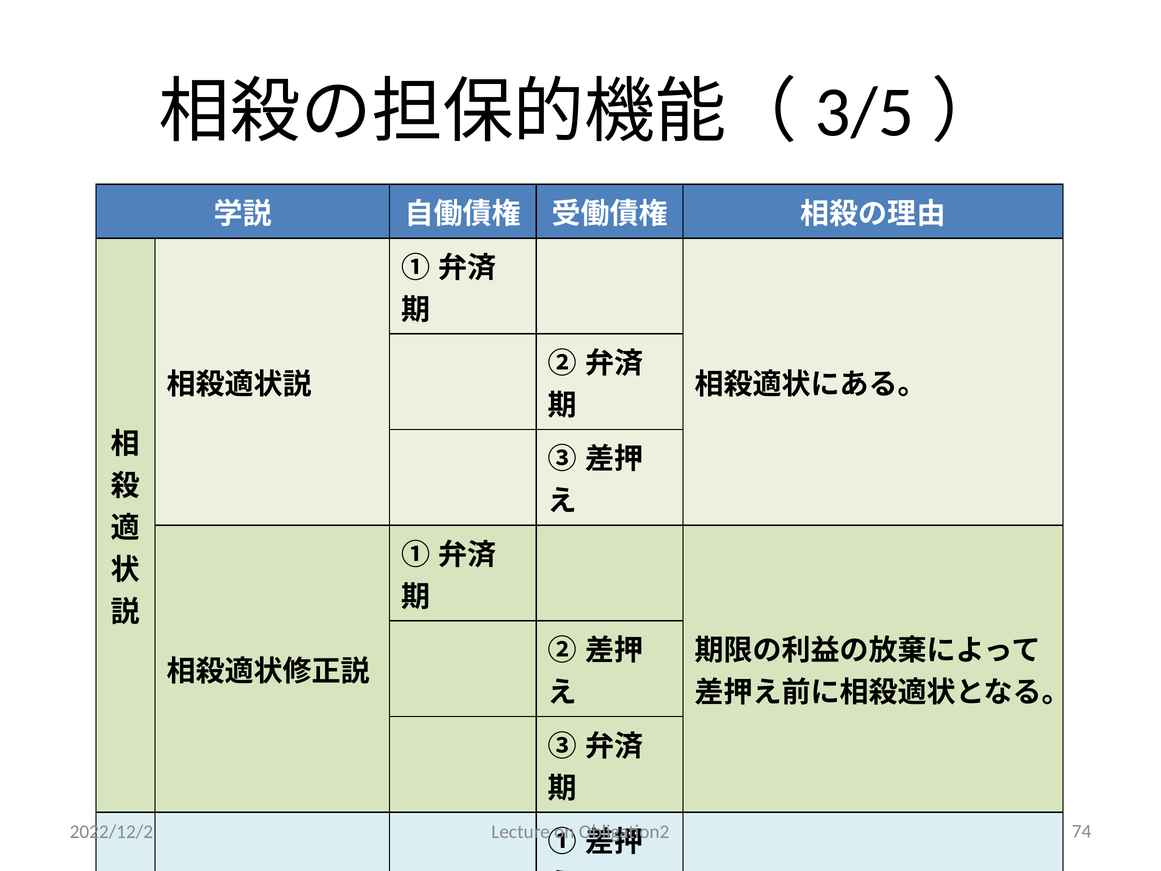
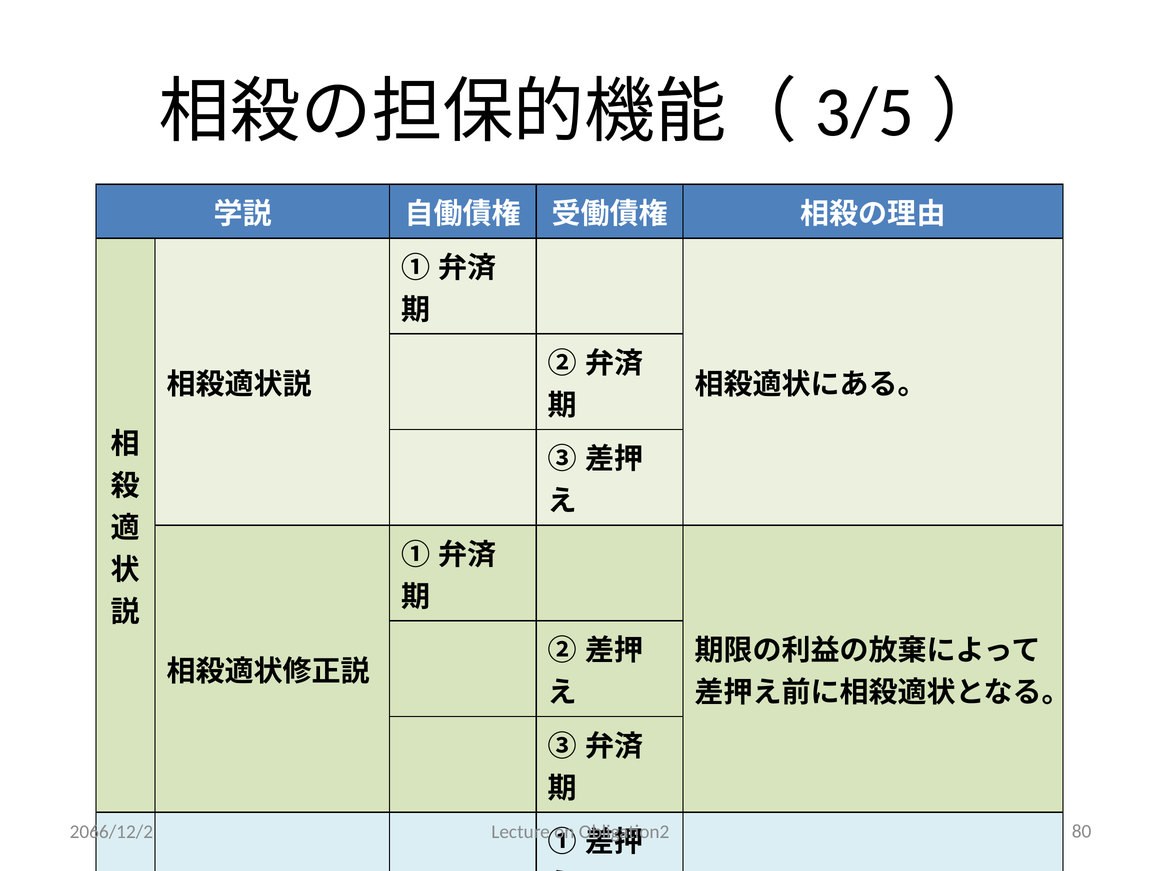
2022/12/2: 2022/12/2 -> 2066/12/2
74: 74 -> 80
